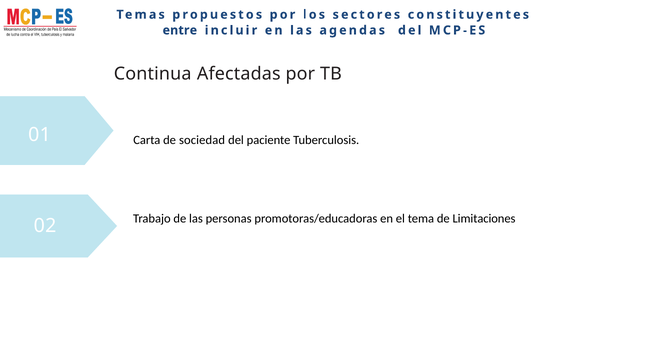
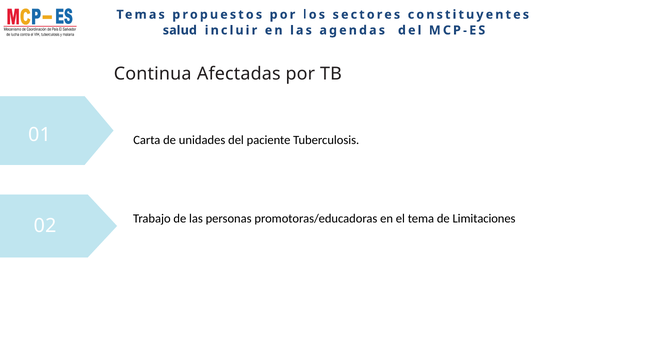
entre: entre -> salud
sociedad: sociedad -> unidades
